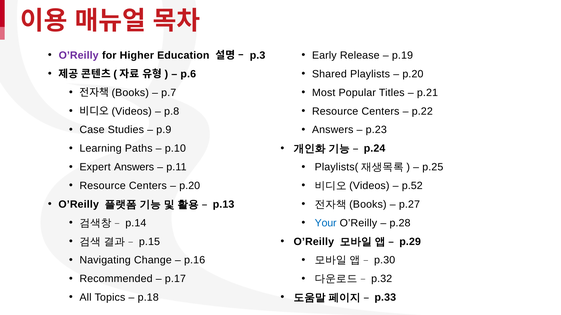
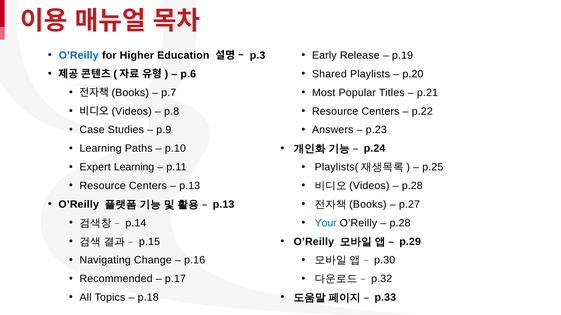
O’Reilly at (79, 55) colour: purple -> blue
Expert Answers: Answers -> Learning
p.20 at (190, 186): p.20 -> p.13
p.52 at (412, 186): p.52 -> p.28
